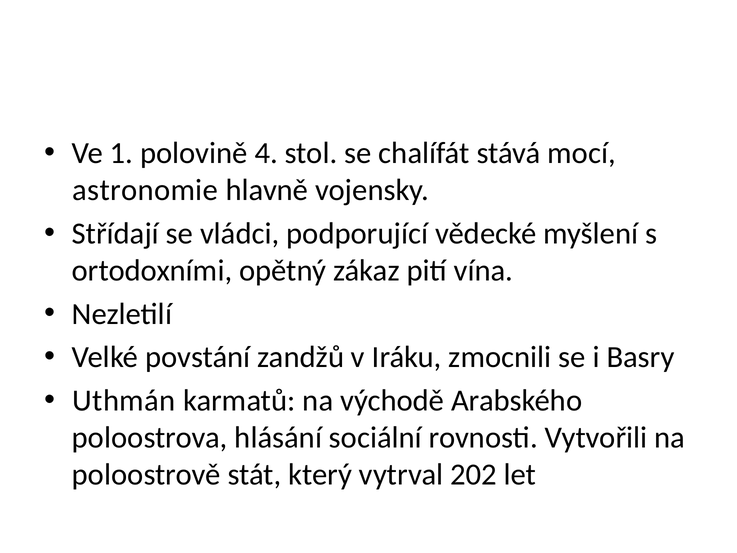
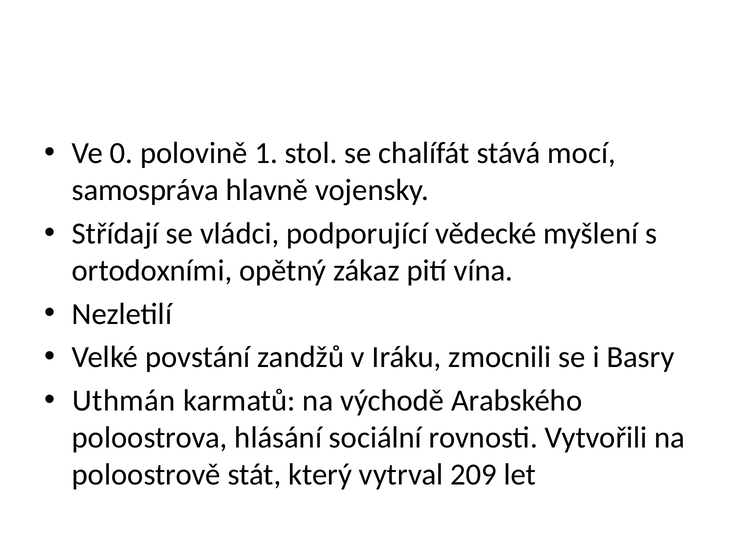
1: 1 -> 0
4: 4 -> 1
astronomie: astronomie -> samospráva
202: 202 -> 209
